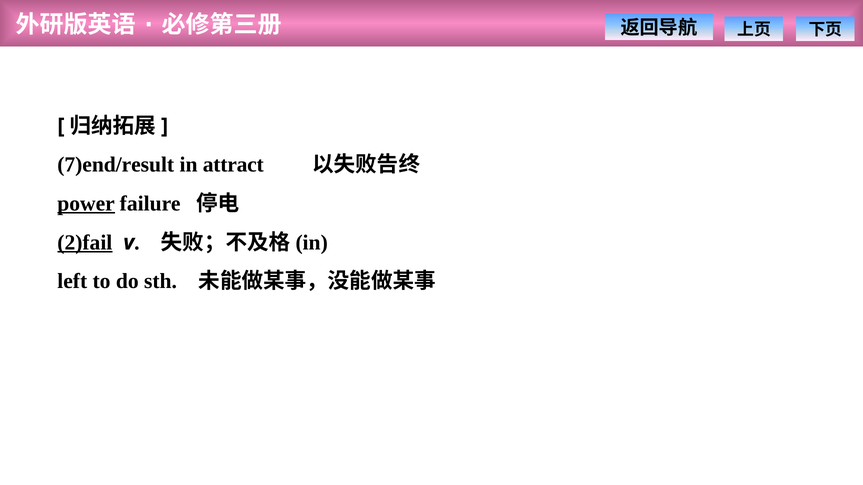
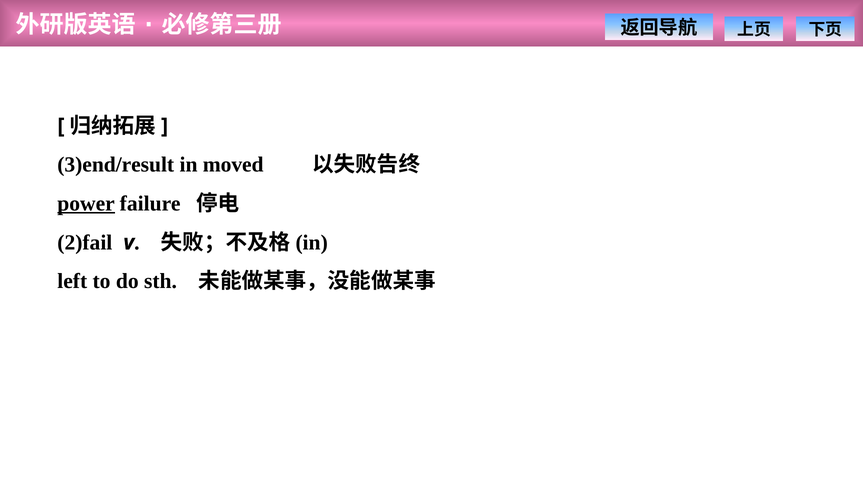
7)end/result: 7)end/result -> 3)end/result
attract: attract -> moved
2)fail underline: present -> none
